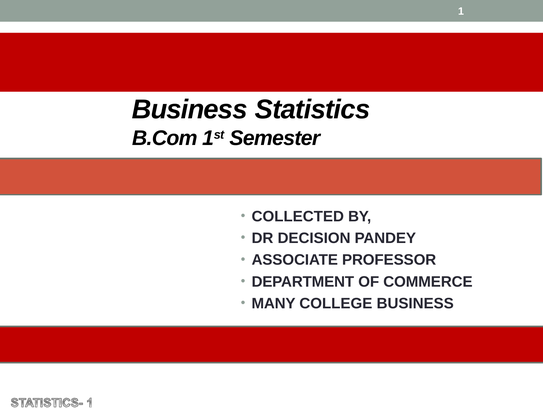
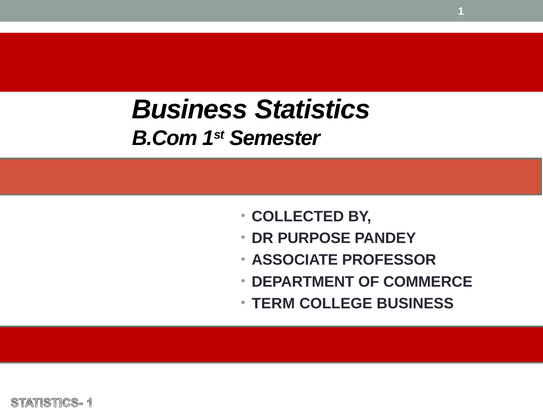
DECISION: DECISION -> PURPOSE
MANY: MANY -> TERM
